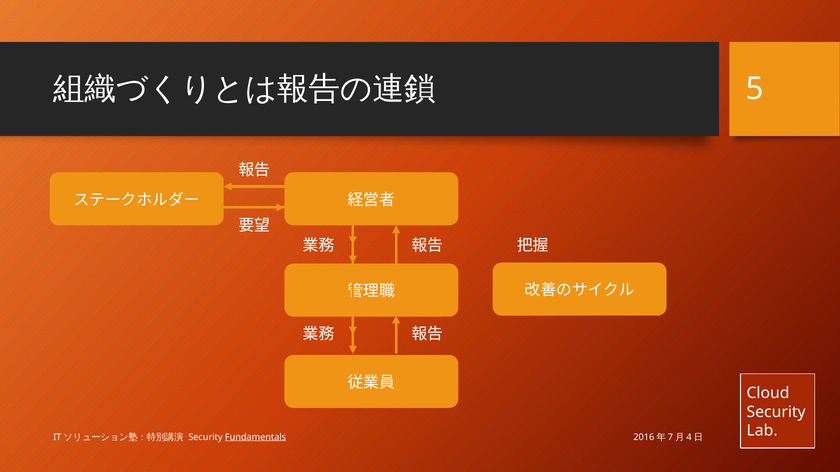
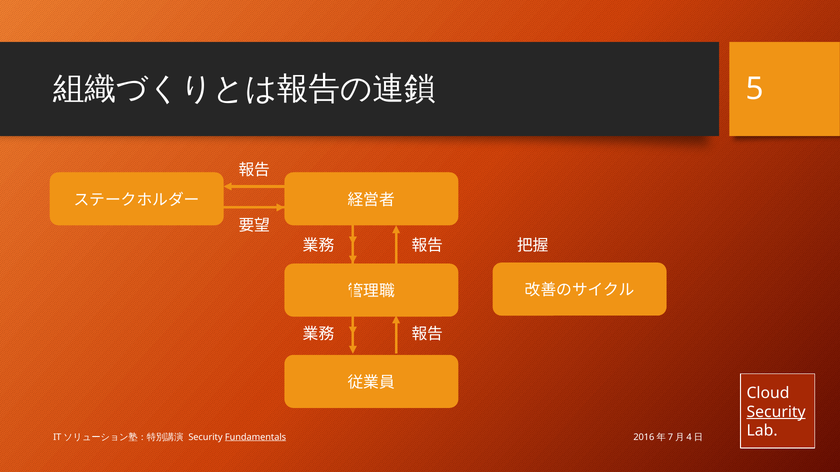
Security at (776, 412) underline: none -> present
